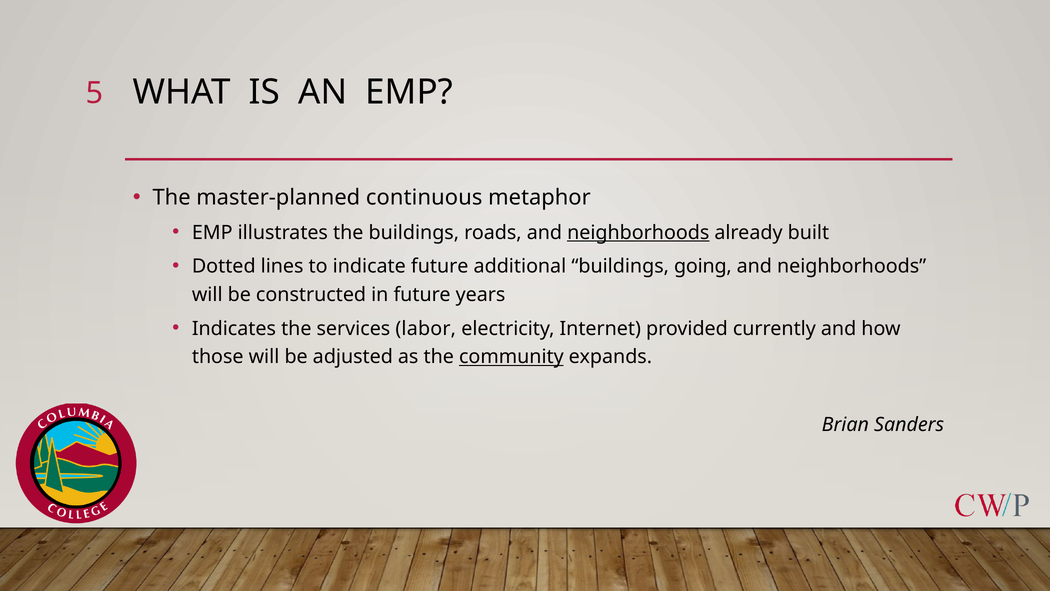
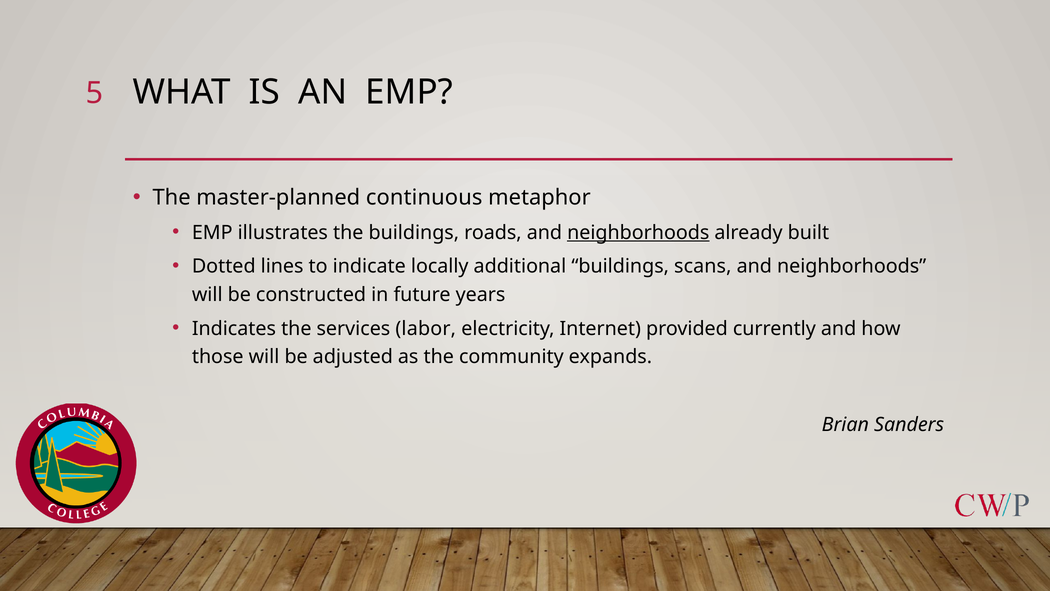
indicate future: future -> locally
going: going -> scans
community underline: present -> none
